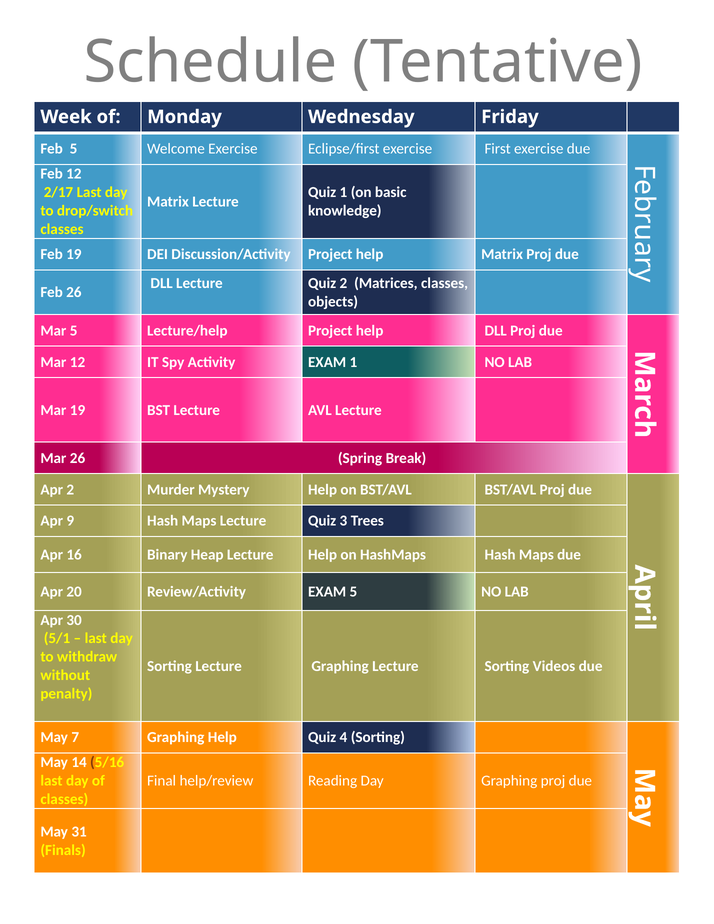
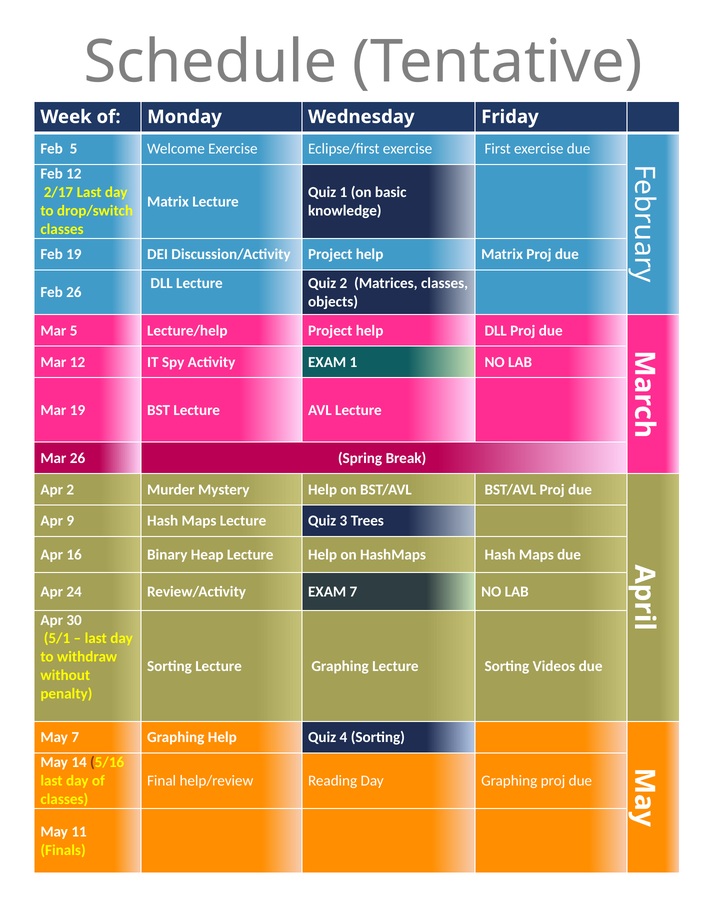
20: 20 -> 24
EXAM 5: 5 -> 7
31: 31 -> 11
